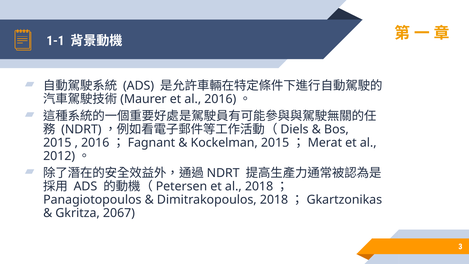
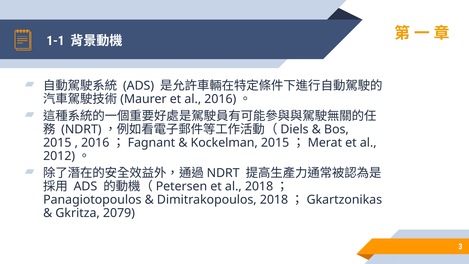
2067: 2067 -> 2079
